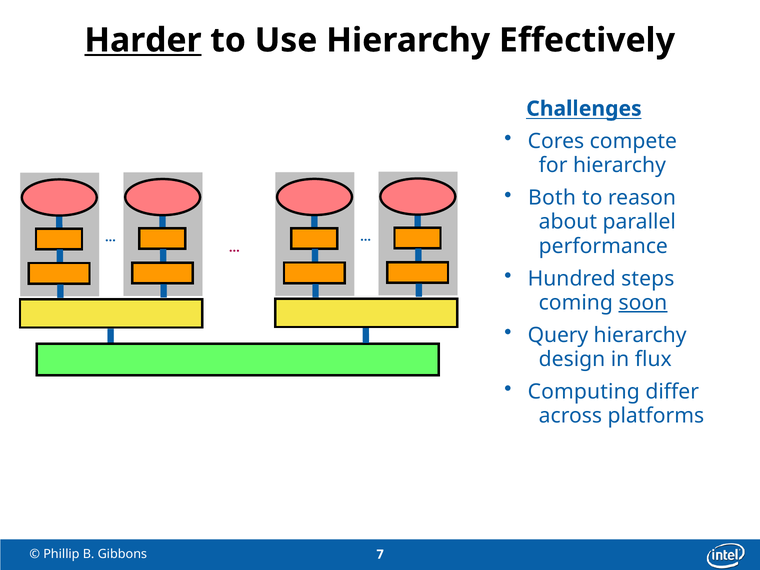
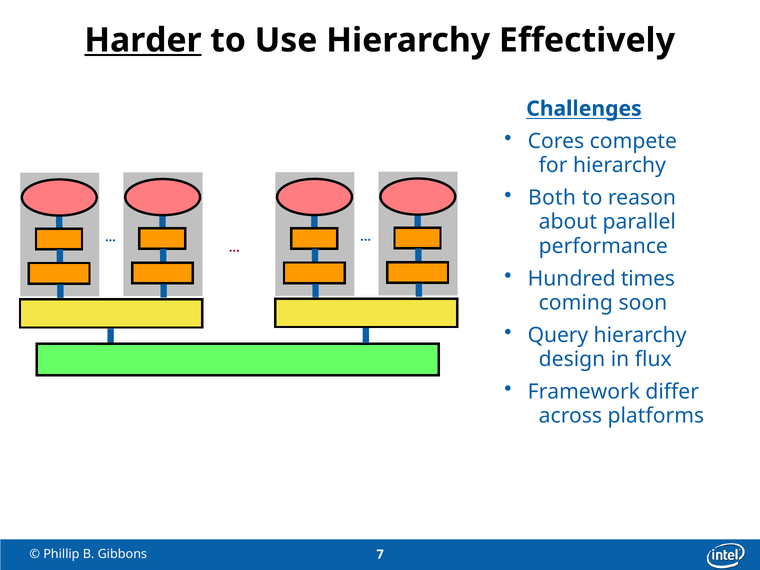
steps: steps -> times
soon underline: present -> none
Computing: Computing -> Framework
